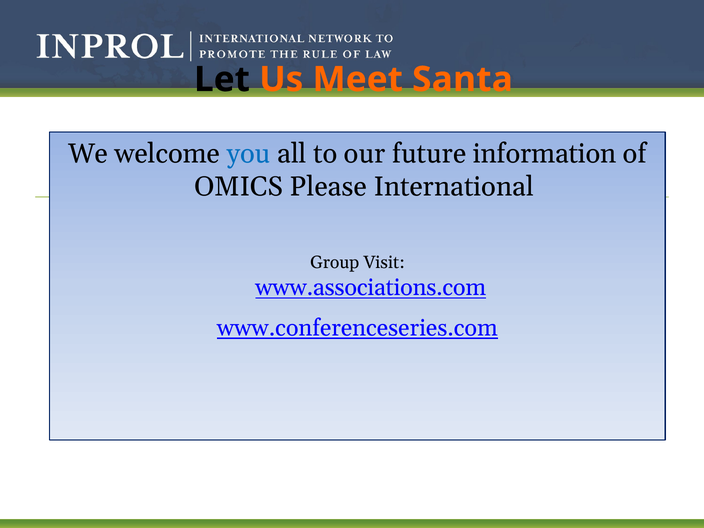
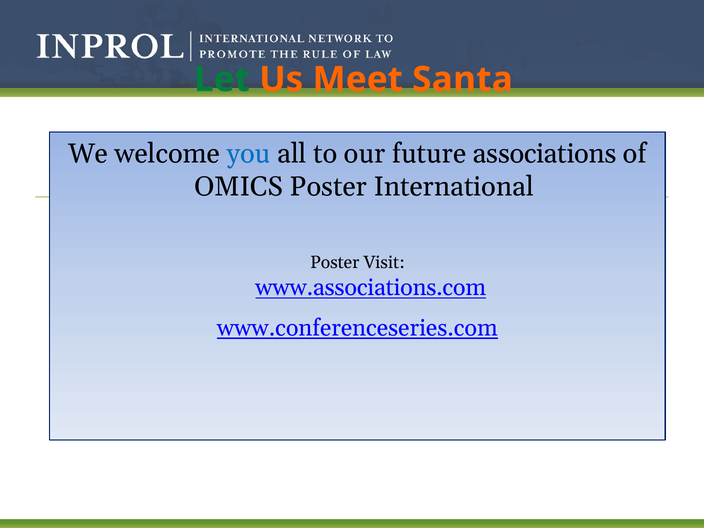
Let colour: black -> green
information: information -> associations
OMICS Please: Please -> Poster
Group at (335, 262): Group -> Poster
